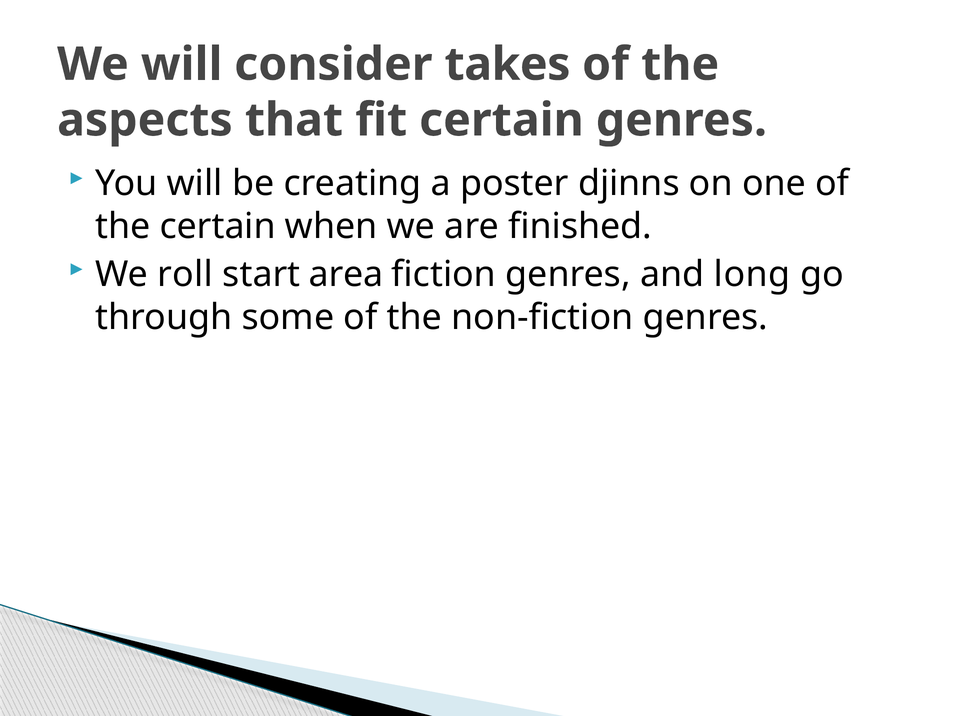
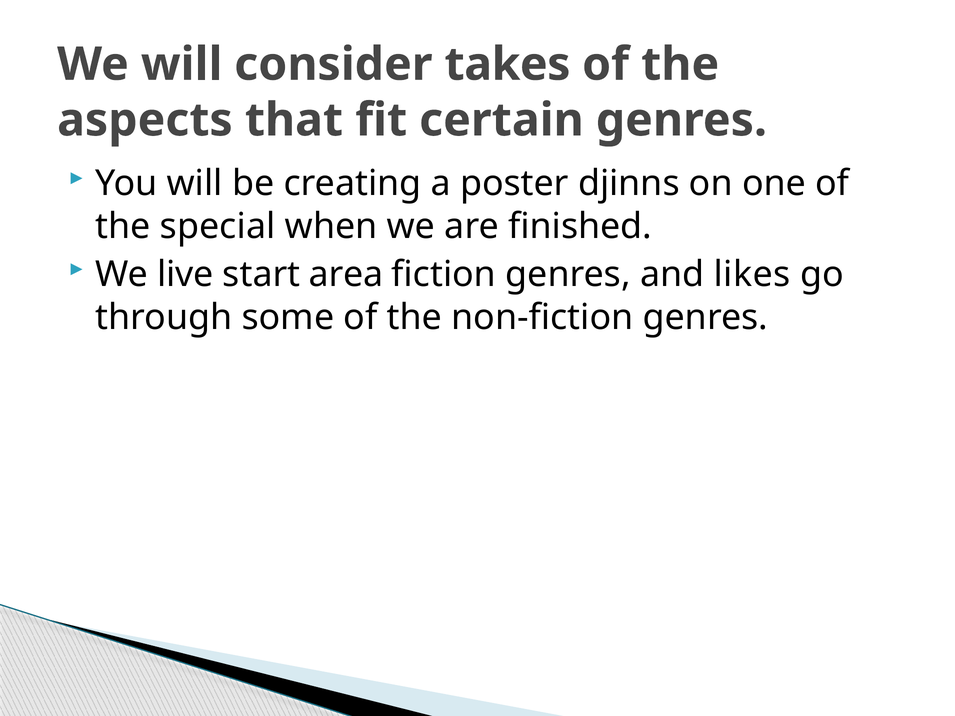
the certain: certain -> special
roll: roll -> live
long: long -> likes
